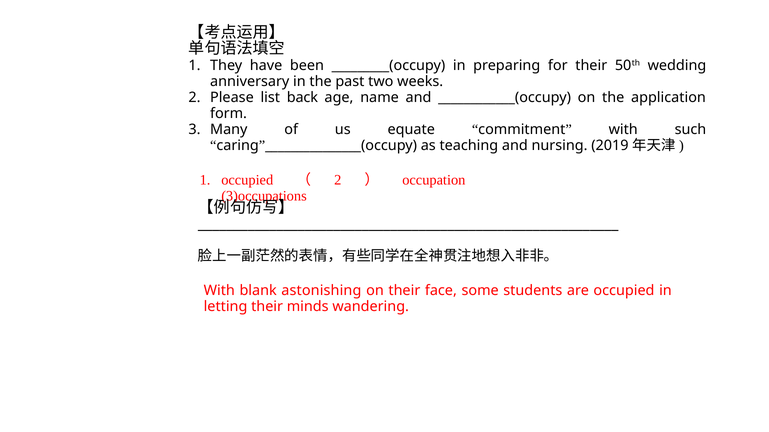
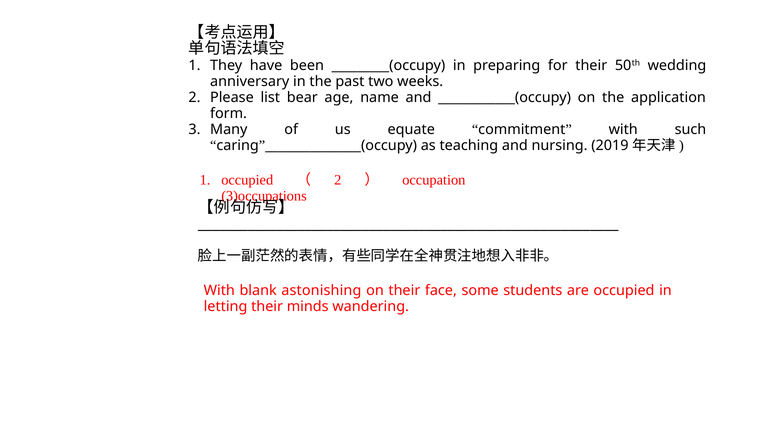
back: back -> bear
